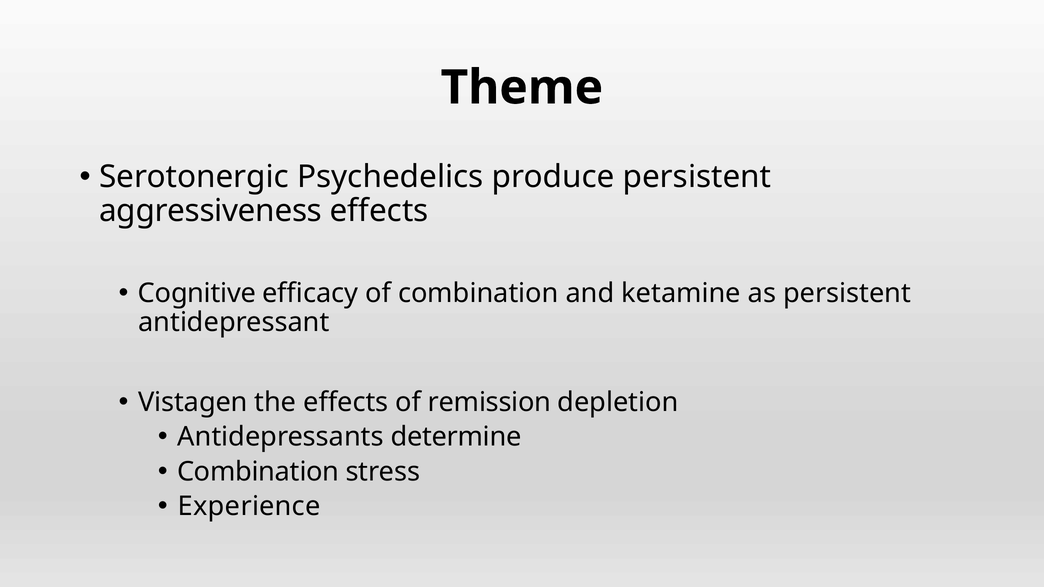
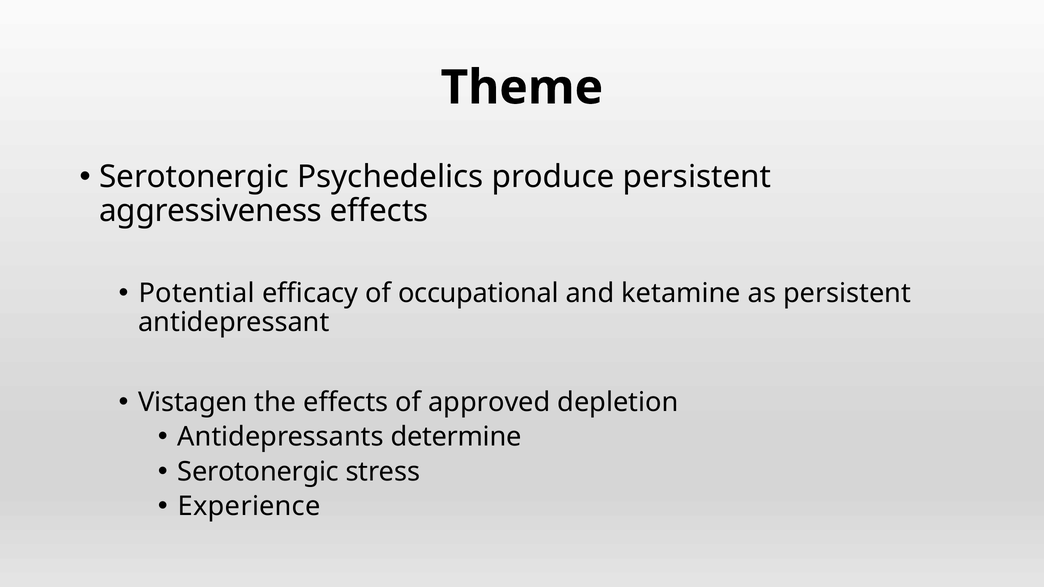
Cognitive: Cognitive -> Potential
of combination: combination -> occupational
remission: remission -> approved
Combination at (258, 472): Combination -> Serotonergic
